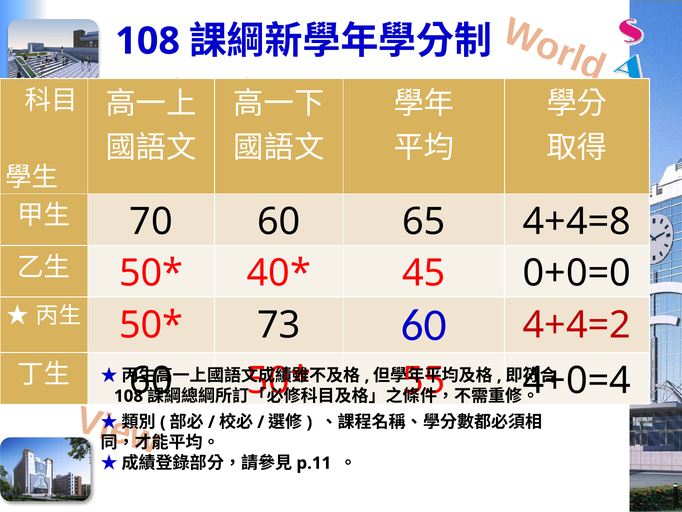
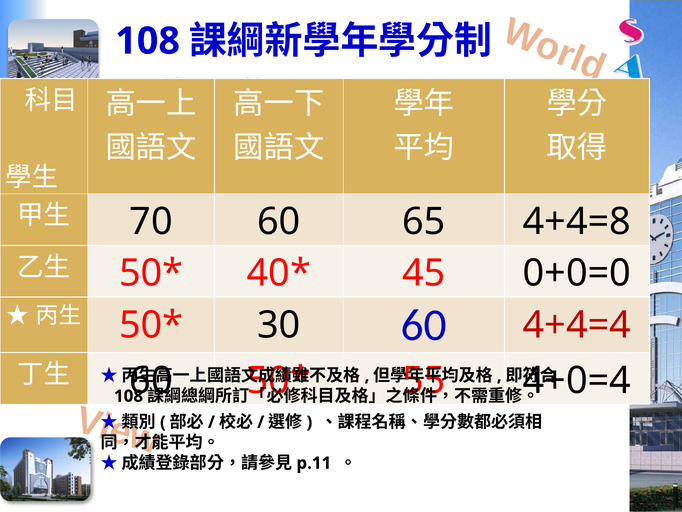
73: 73 -> 30
4+4=2: 4+4=2 -> 4+4=4
